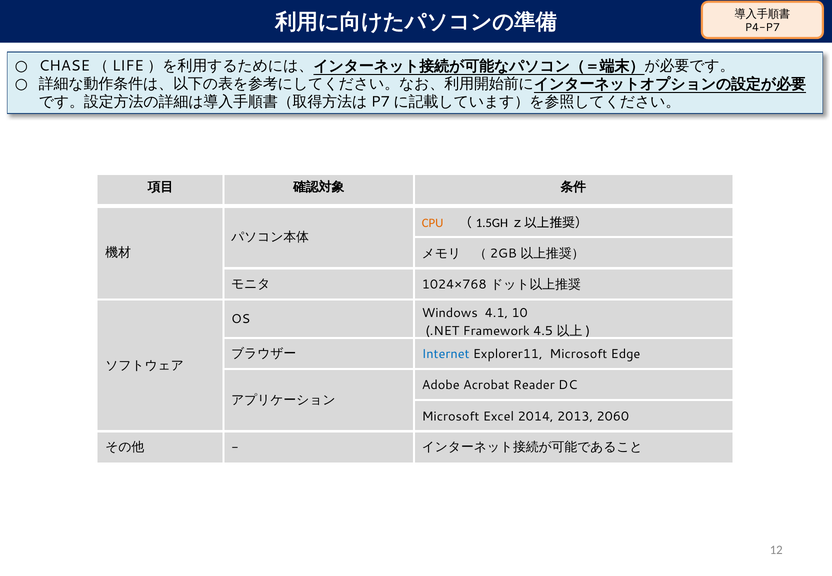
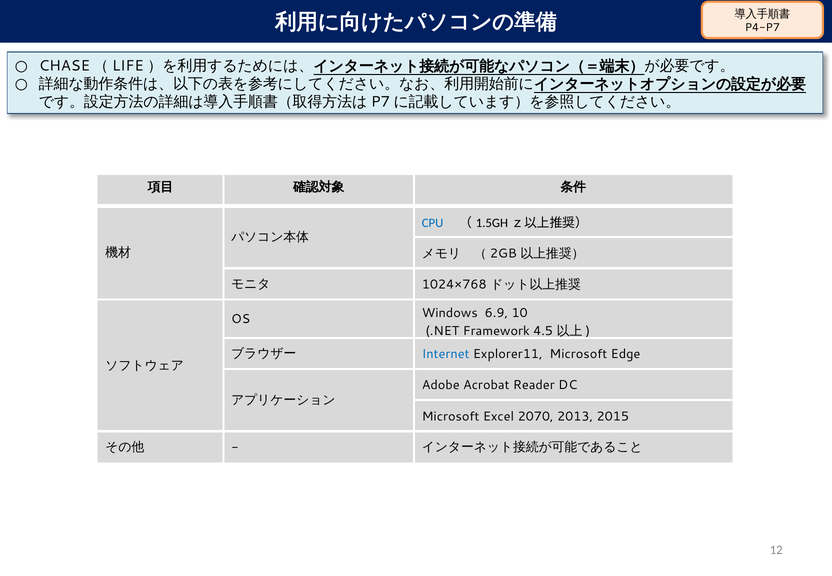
CPU colour: orange -> blue
4.1: 4.1 -> 6.9
2014: 2014 -> 2070
2060: 2060 -> 2015
